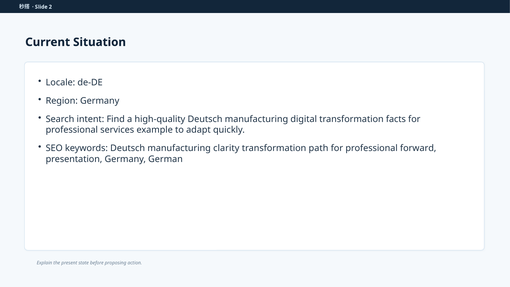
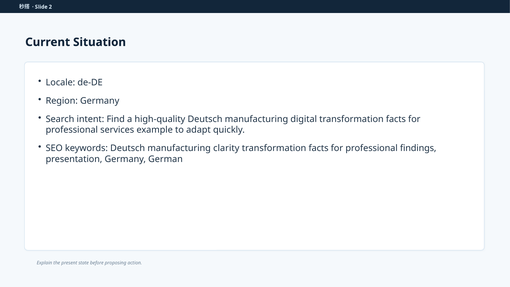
path at (318, 148): path -> facts
forward: forward -> findings
